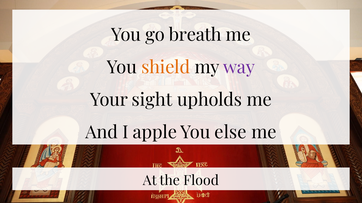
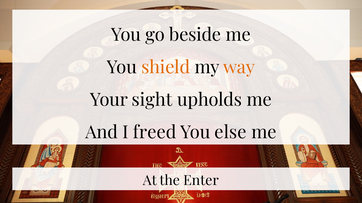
breath: breath -> beside
way colour: purple -> orange
apple: apple -> freed
Flood: Flood -> Enter
